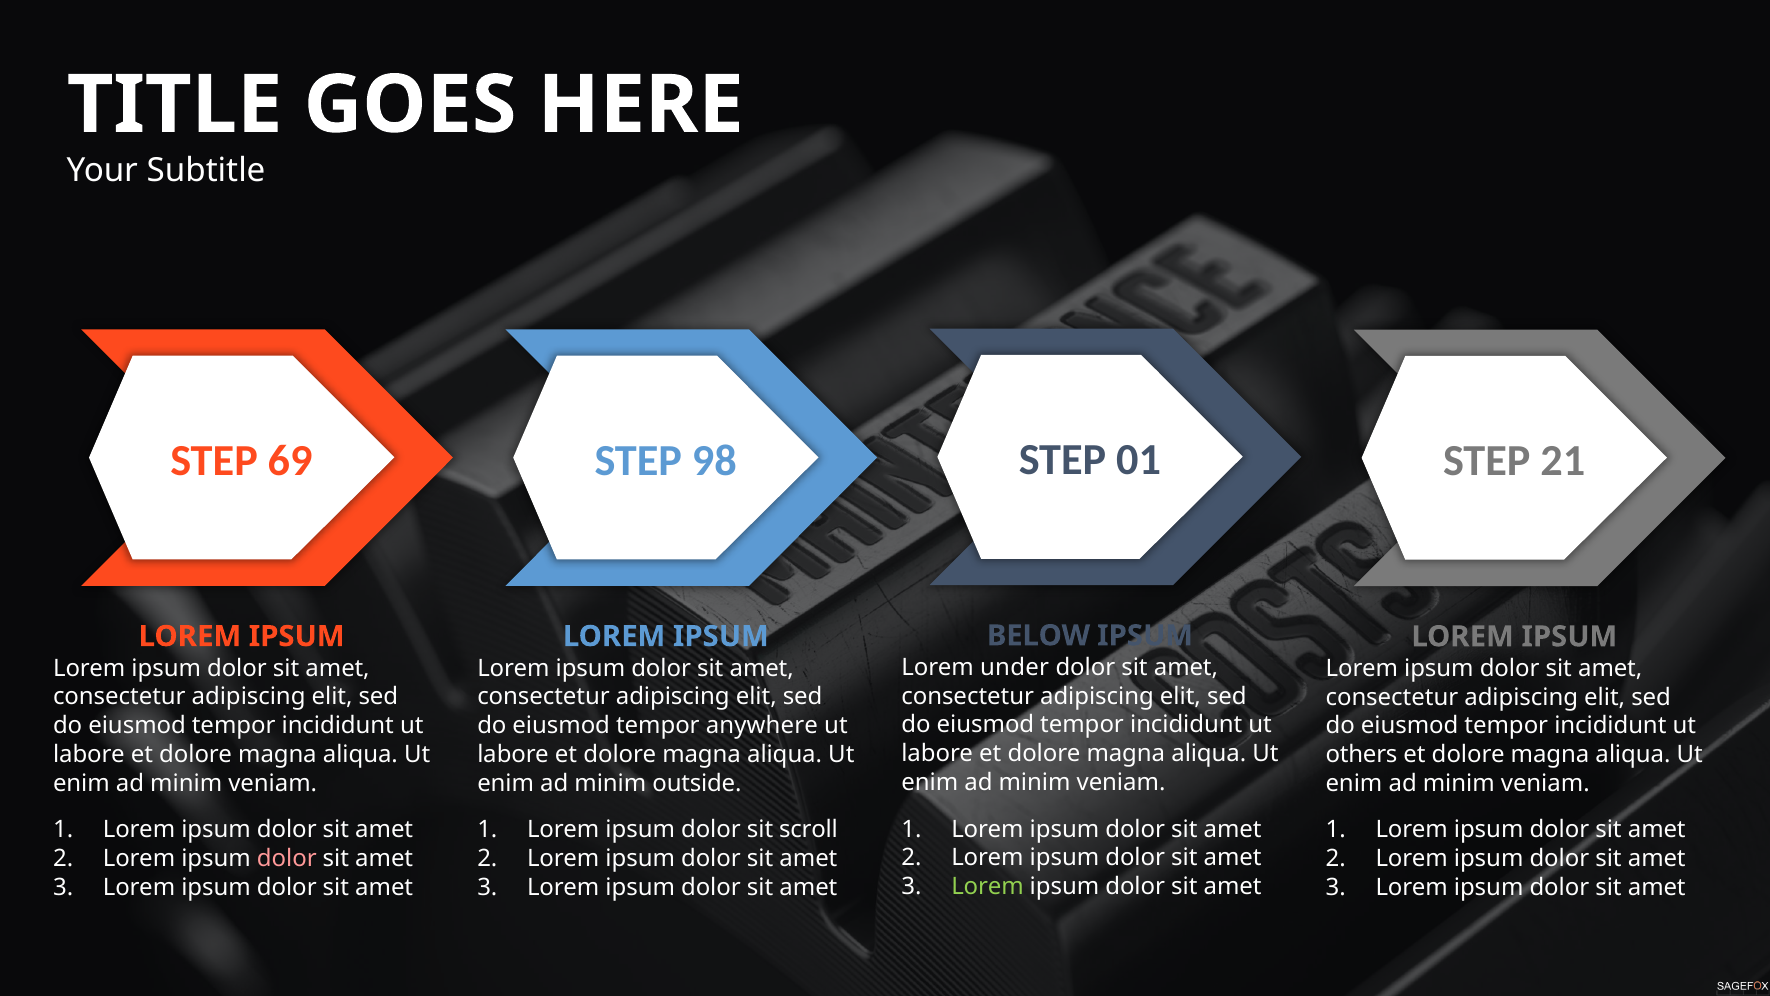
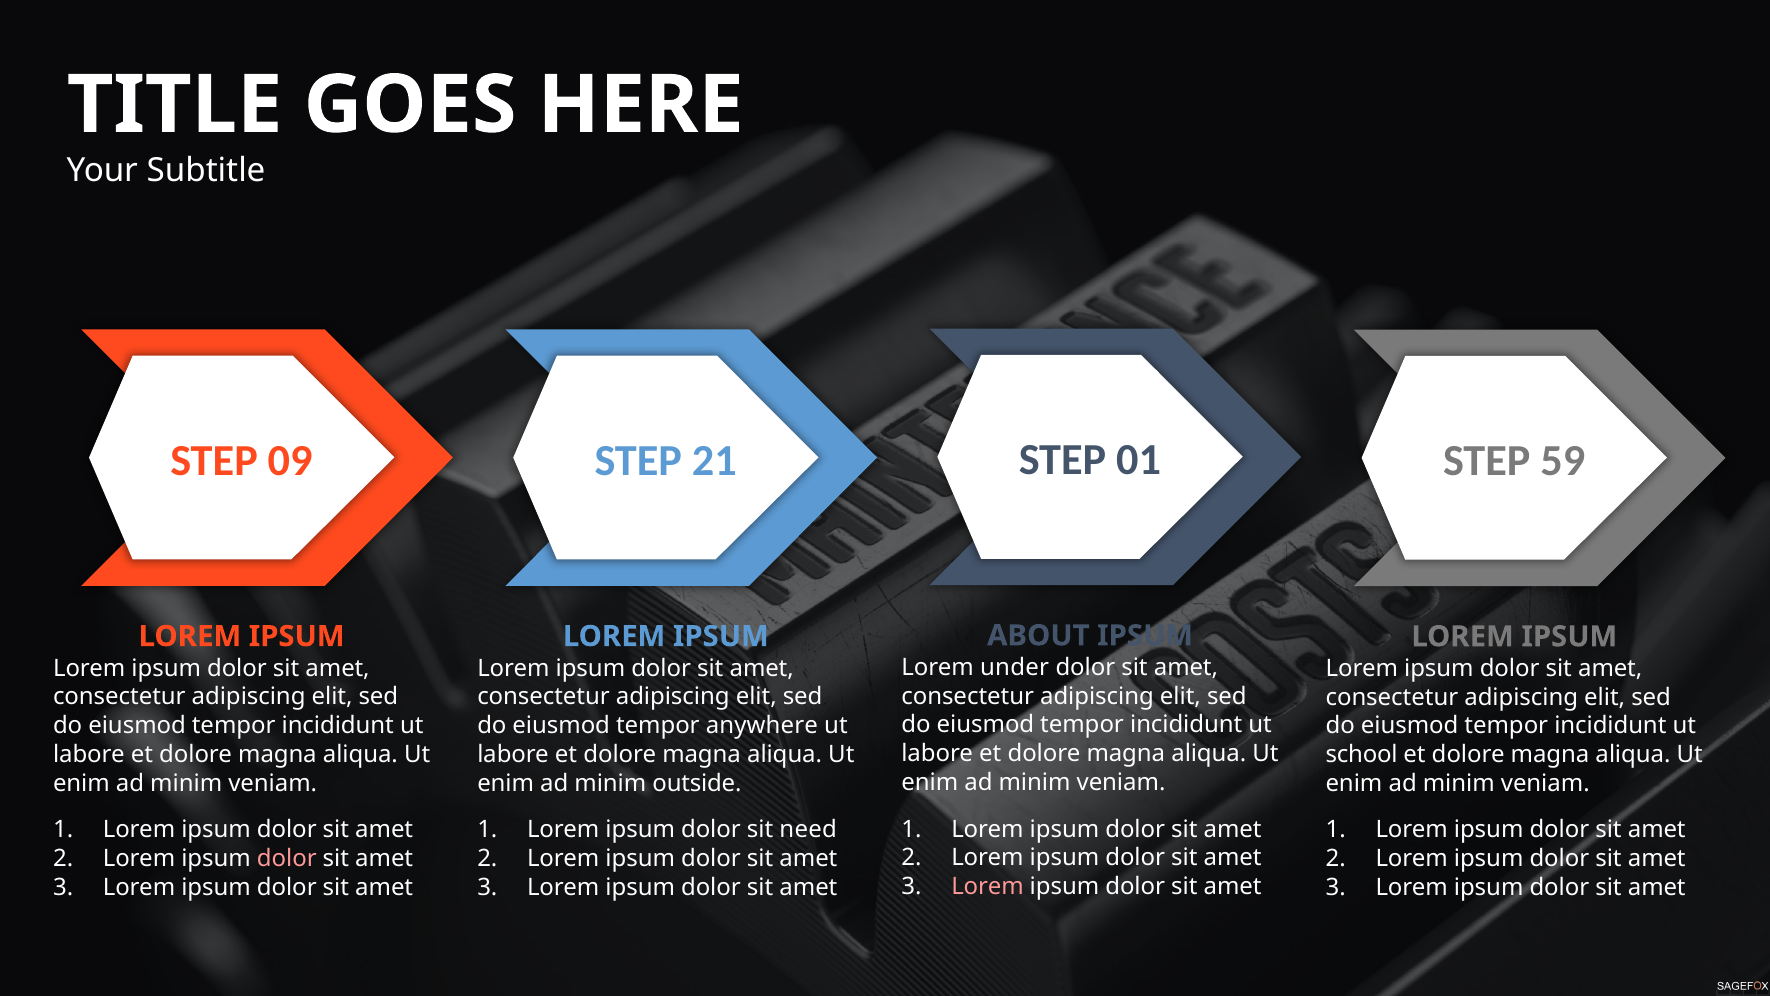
69: 69 -> 09
98: 98 -> 21
21: 21 -> 59
BELOW: BELOW -> ABOUT
others: others -> school
scroll: scroll -> need
Lorem at (988, 886) colour: light green -> pink
